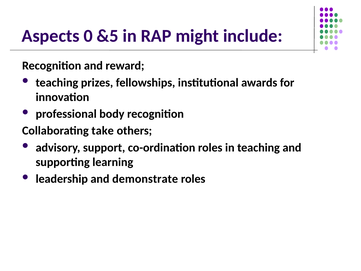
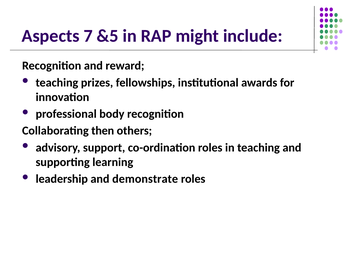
0: 0 -> 7
take: take -> then
